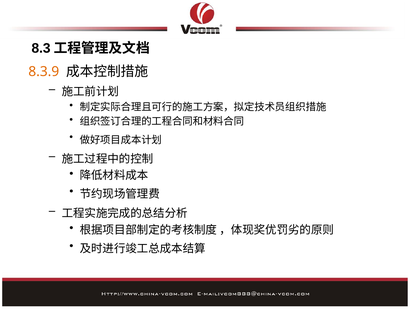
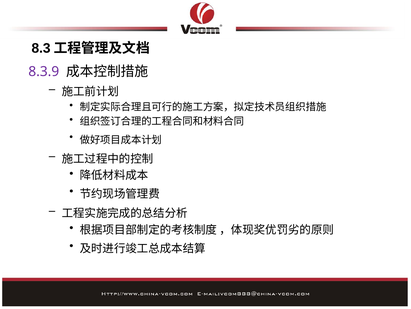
8.3.9 colour: orange -> purple
